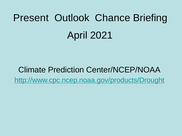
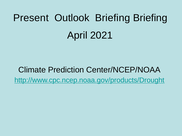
Outlook Chance: Chance -> Briefing
